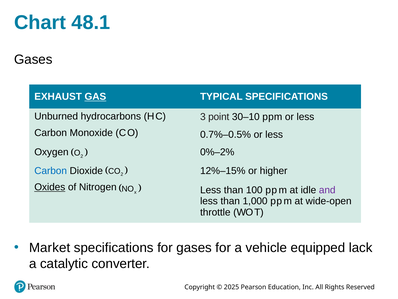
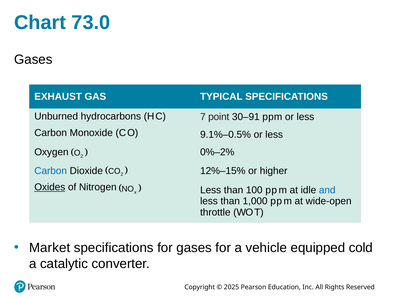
48.1: 48.1 -> 73.0
GAS underline: present -> none
3: 3 -> 7
30–10: 30–10 -> 30–91
0.7%–0.5%: 0.7%–0.5% -> 9.1%–0.5%
and colour: purple -> blue
lack: lack -> cold
